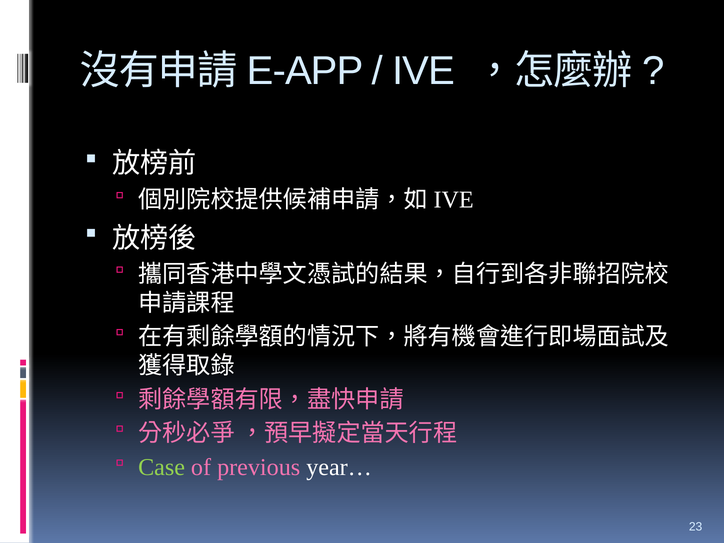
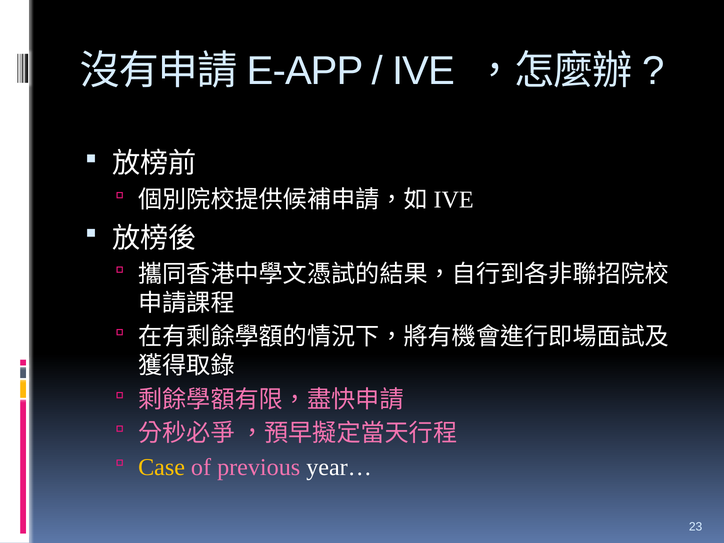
Case colour: light green -> yellow
